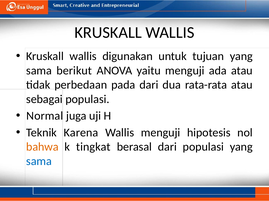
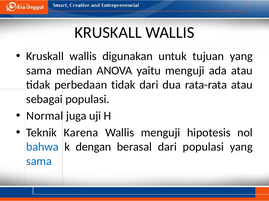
berikut: berikut -> median
perbedaan pada: pada -> tidak
bahwa colour: orange -> blue
tingkat: tingkat -> dengan
